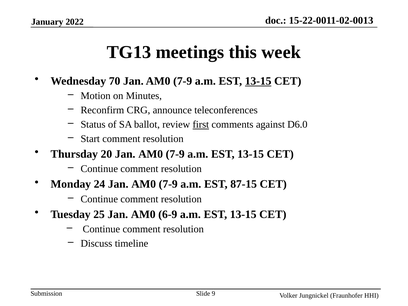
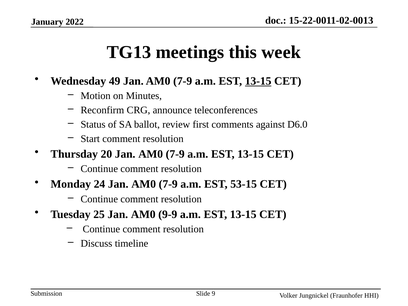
70: 70 -> 49
first underline: present -> none
87-15: 87-15 -> 53-15
6-9: 6-9 -> 9-9
